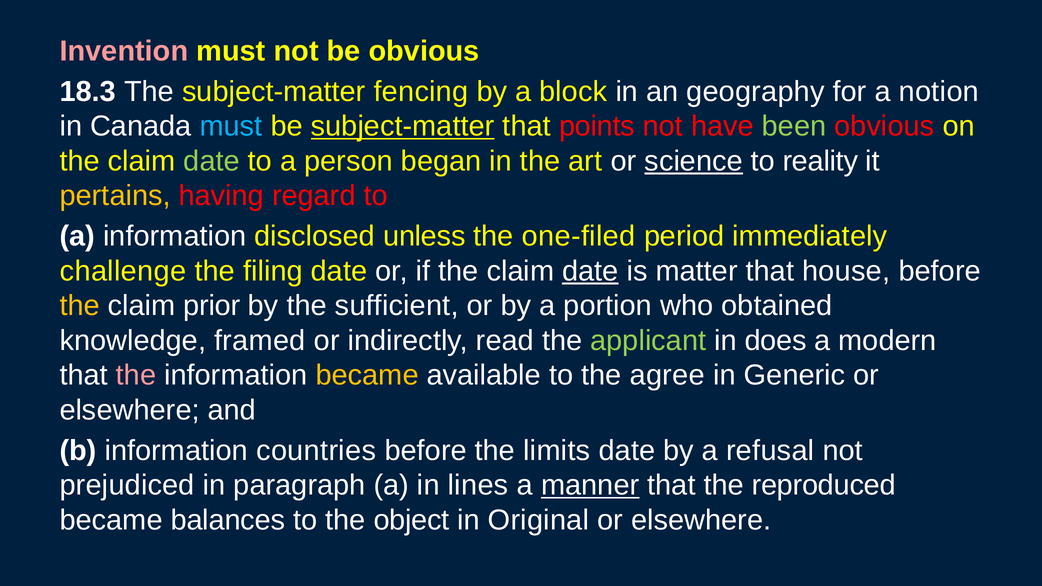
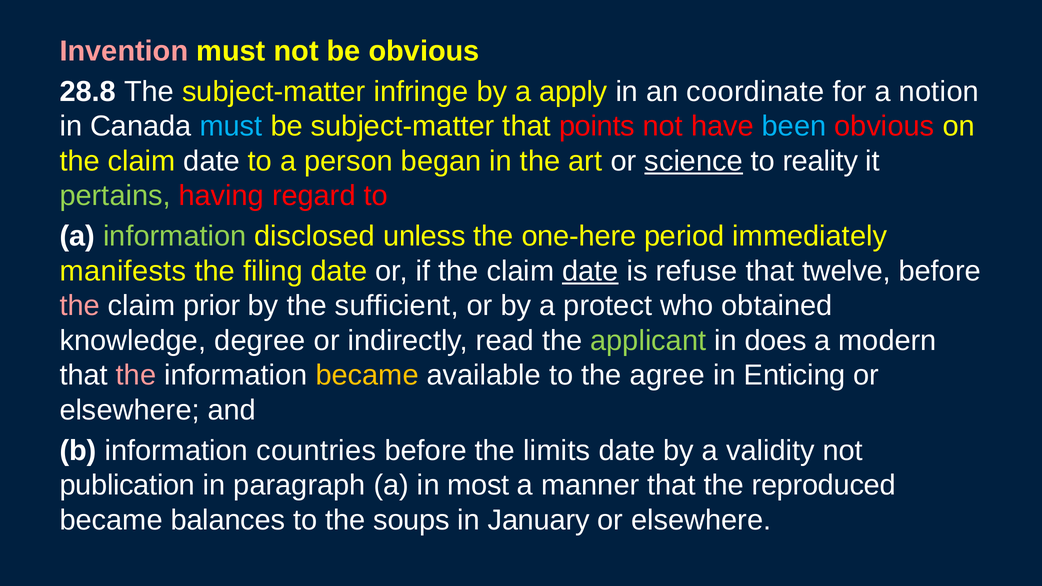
18.3: 18.3 -> 28.8
fencing: fencing -> infringe
block: block -> apply
geography: geography -> coordinate
subject-matter at (403, 126) underline: present -> none
been colour: light green -> light blue
date at (212, 161) colour: light green -> white
pertains colour: yellow -> light green
information at (175, 236) colour: white -> light green
one-filed: one-filed -> one-here
challenge: challenge -> manifests
matter: matter -> refuse
house: house -> twelve
the at (80, 306) colour: yellow -> pink
portion: portion -> protect
framed: framed -> degree
Generic: Generic -> Enticing
refusal: refusal -> validity
prejudiced: prejudiced -> publication
lines: lines -> most
manner underline: present -> none
object: object -> soups
Original: Original -> January
